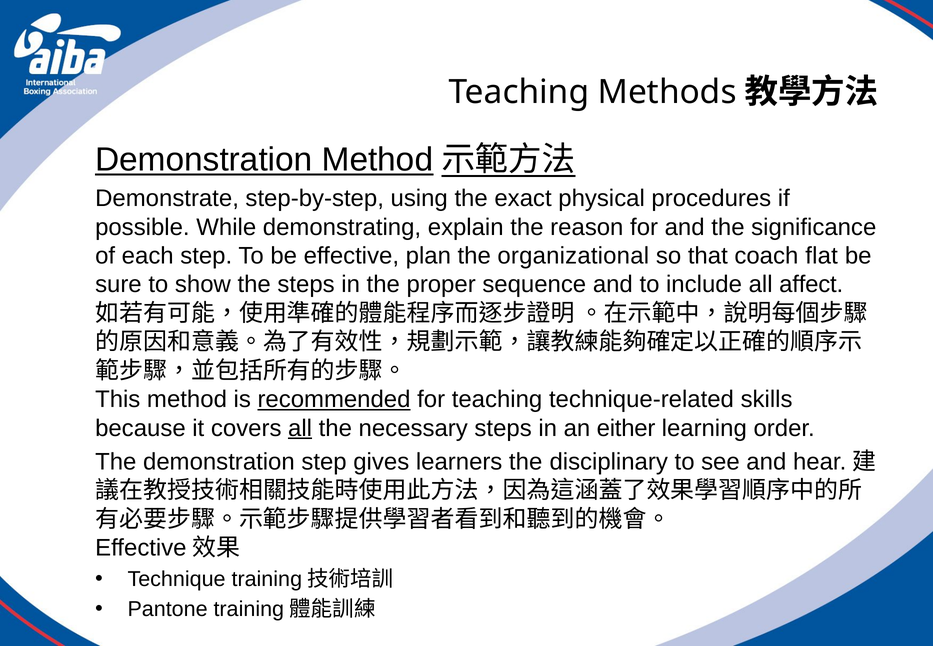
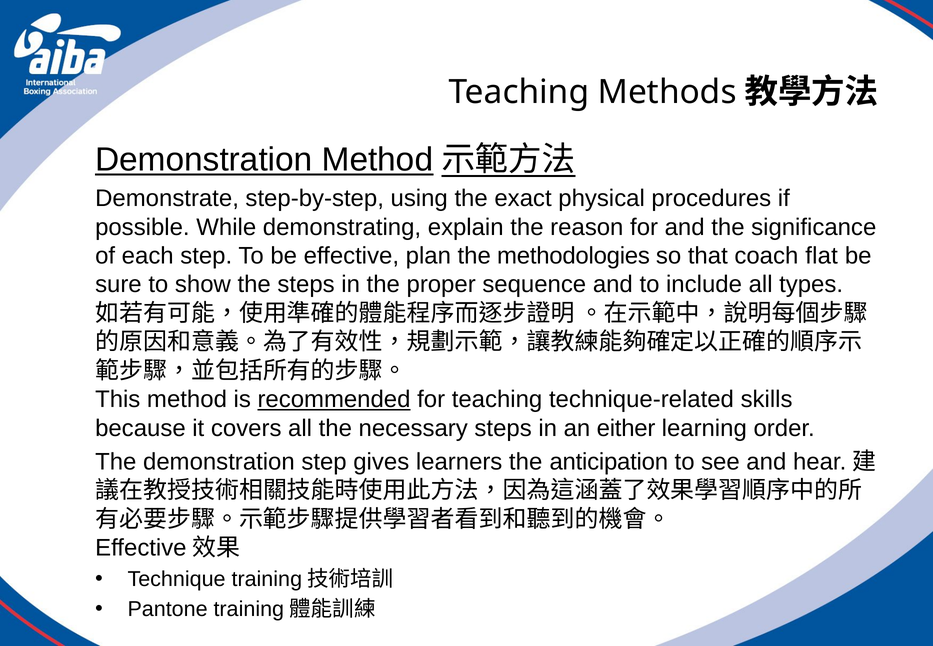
organizational: organizational -> methodologies
affect: affect -> types
all at (300, 428) underline: present -> none
disciplinary: disciplinary -> anticipation
